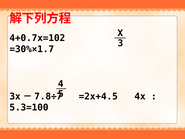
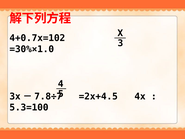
=30%×1.7: =30%×1.7 -> =30%×1.0
